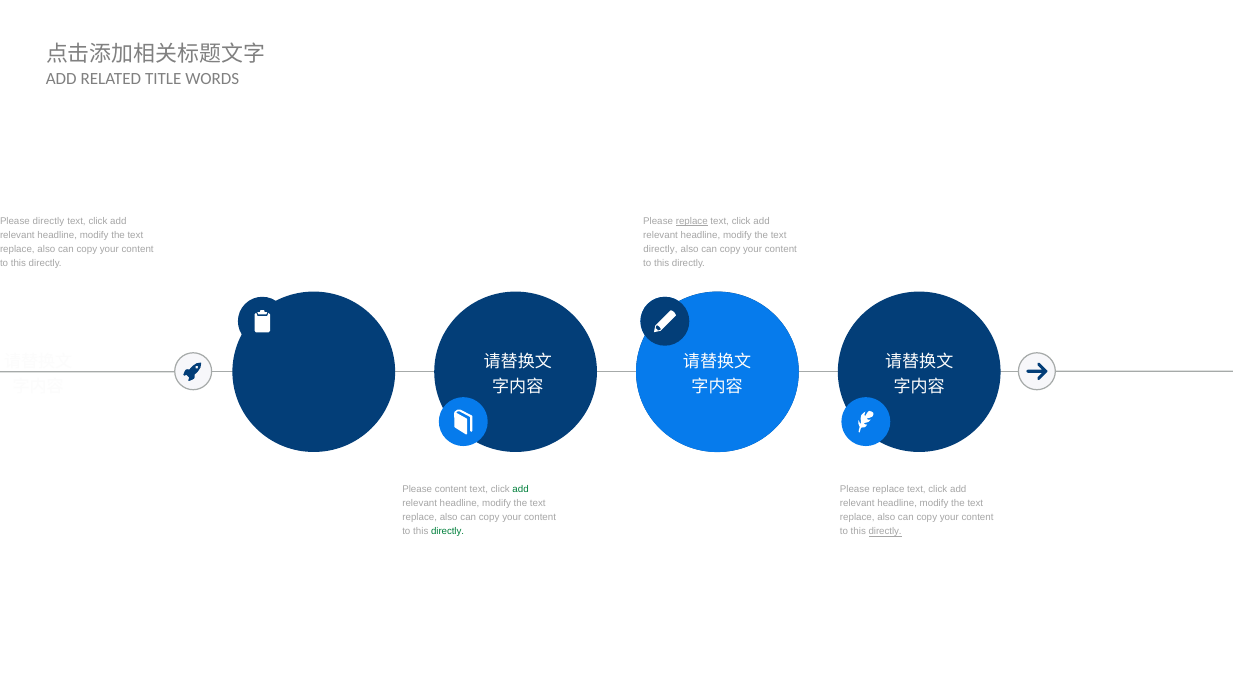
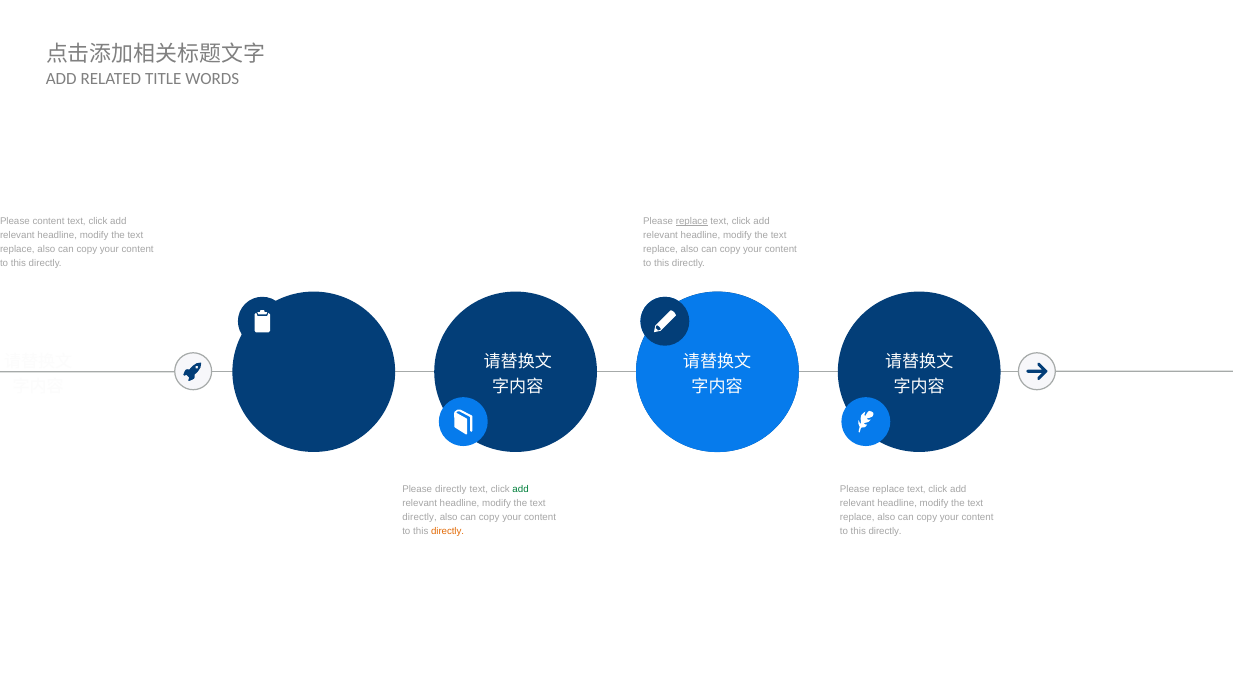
Please directly: directly -> content
directly at (661, 249): directly -> replace
Please content: content -> directly
replace at (420, 517): replace -> directly
directly at (448, 531) colour: green -> orange
directly at (885, 531) underline: present -> none
